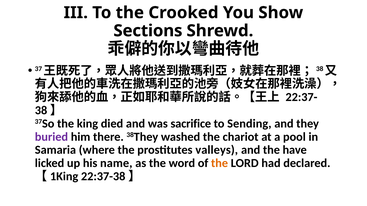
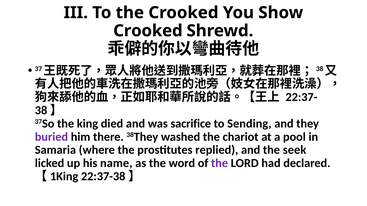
Sections at (148, 31): Sections -> Crooked
valleys: valleys -> replied
have: have -> seek
the at (220, 163) colour: orange -> purple
